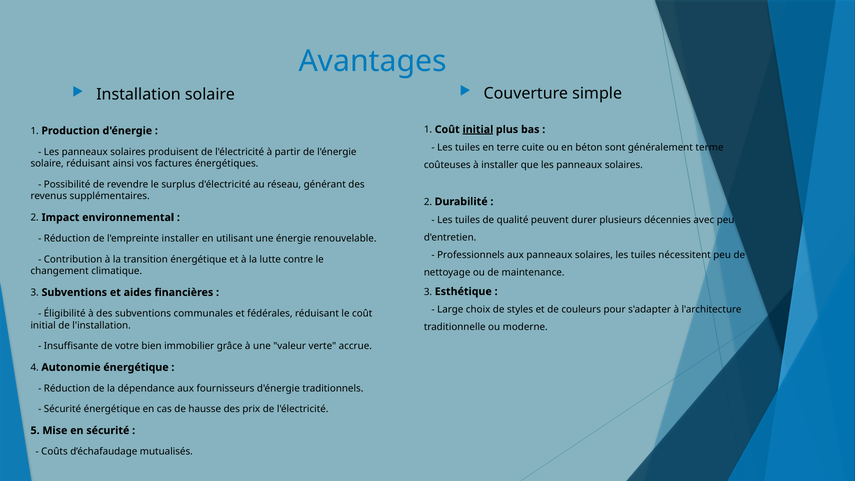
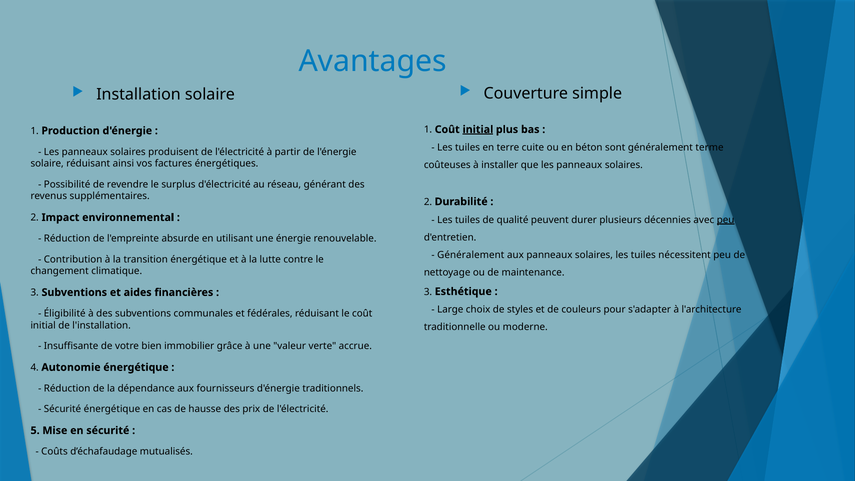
peu at (726, 220) underline: none -> present
l'empreinte installer: installer -> absurde
Professionnels at (471, 255): Professionnels -> Généralement
